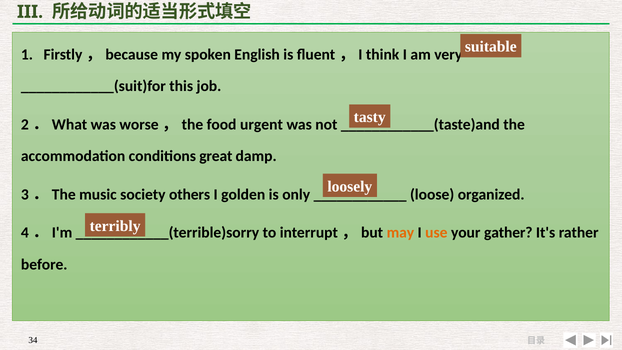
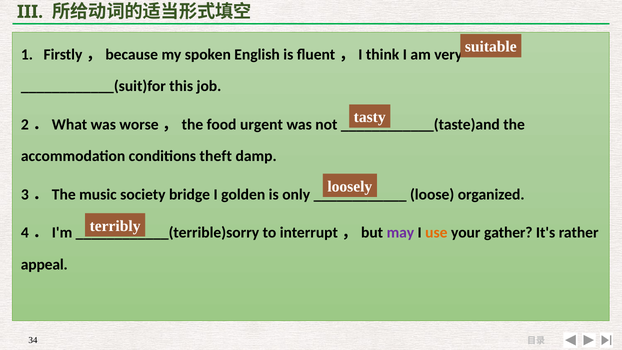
great: great -> theft
others: others -> bridge
may colour: orange -> purple
before: before -> appeal
